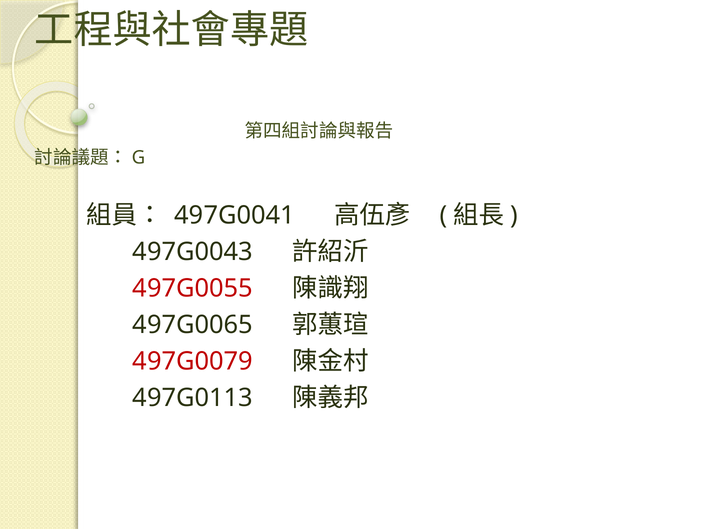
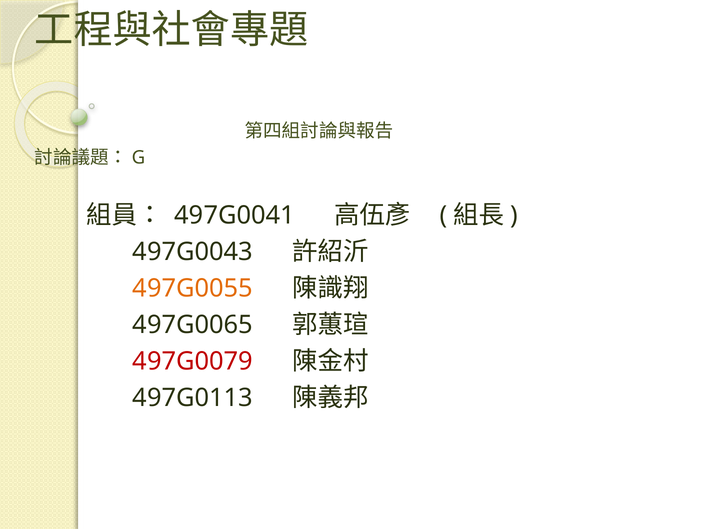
497G0055 colour: red -> orange
